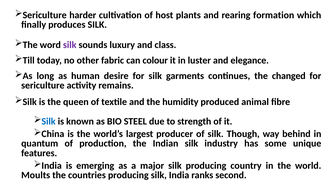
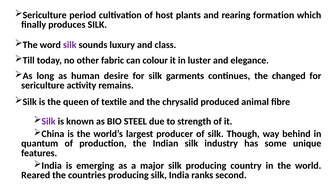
harder: harder -> period
humidity: humidity -> chrysalid
Silk at (49, 121) colour: blue -> purple
Moults: Moults -> Reared
